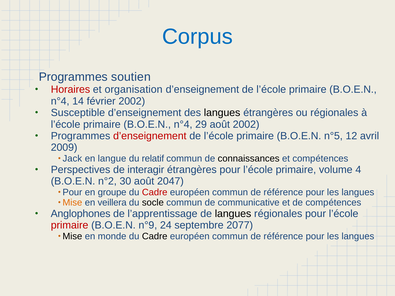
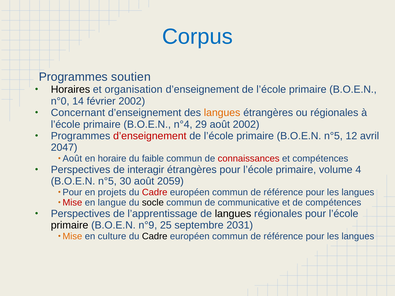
Horaires colour: red -> black
n°4 at (60, 101): n°4 -> n°0
Susceptible: Susceptible -> Concernant
langues at (222, 113) colour: black -> orange
2009: 2009 -> 2047
Jack at (72, 159): Jack -> Août
langue: langue -> horaire
relatif: relatif -> faible
connaissances colour: black -> red
n°2 at (107, 181): n°2 -> n°5
2047: 2047 -> 2059
groupe: groupe -> projets
Mise at (72, 203) colour: orange -> red
veillera: veillera -> langue
Anglophones at (81, 214): Anglophones -> Perspectives
primaire at (70, 225) colour: red -> black
24: 24 -> 25
2077: 2077 -> 2031
Mise at (72, 237) colour: black -> orange
monde: monde -> culture
